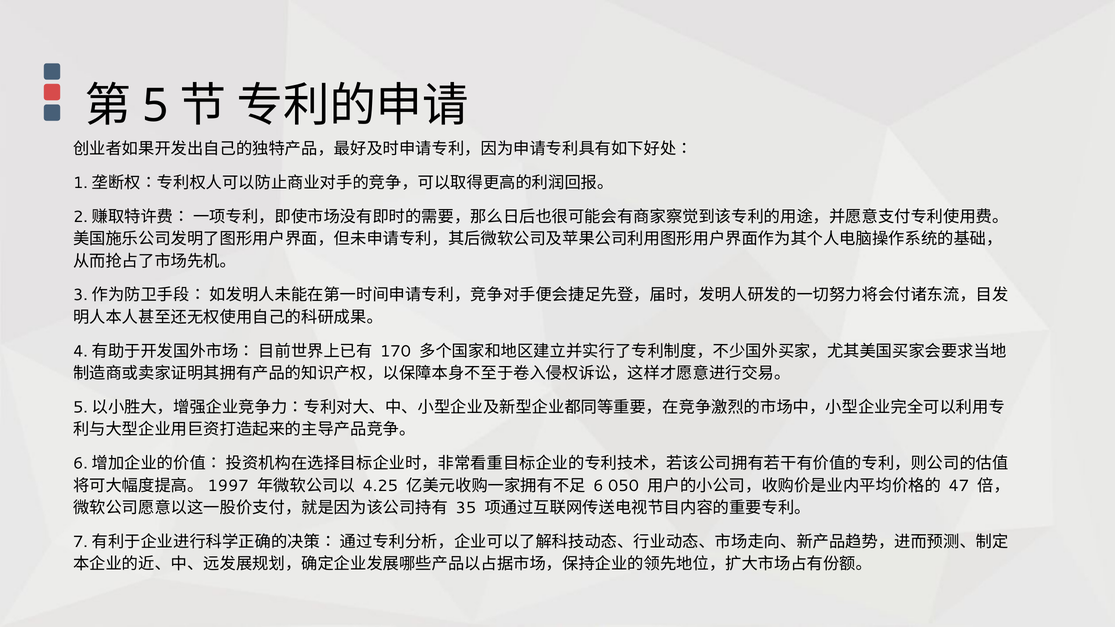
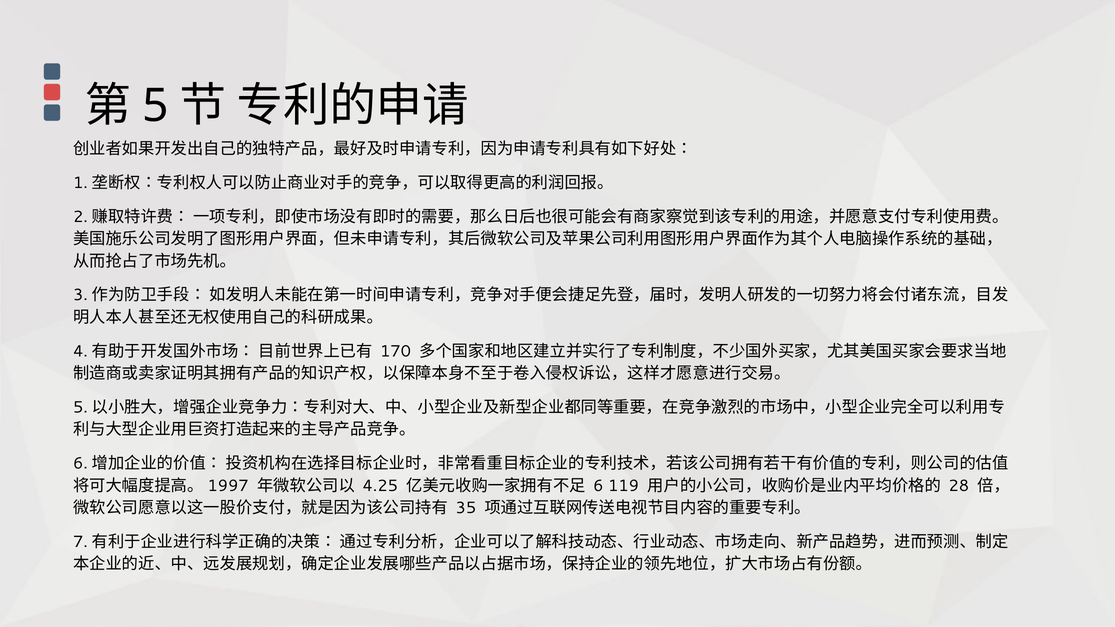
050: 050 -> 119
47: 47 -> 28
